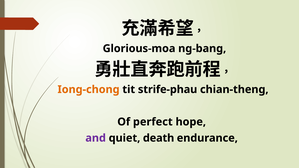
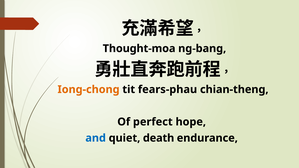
Glorious-moa: Glorious-moa -> Thought-moa
strife-phau: strife-phau -> fears-phau
and colour: purple -> blue
